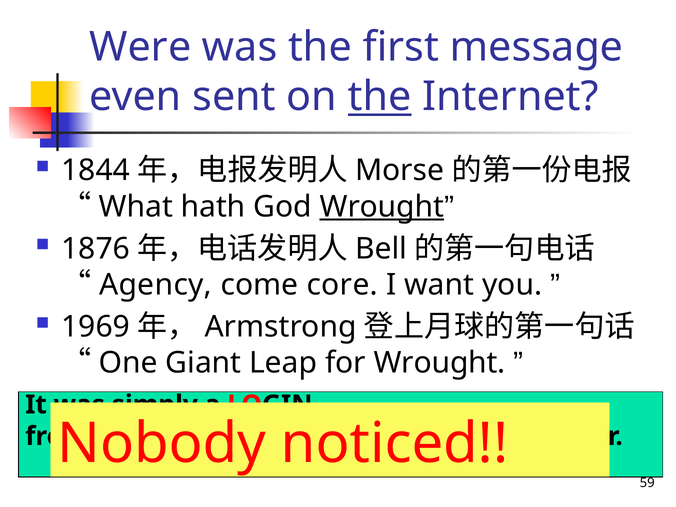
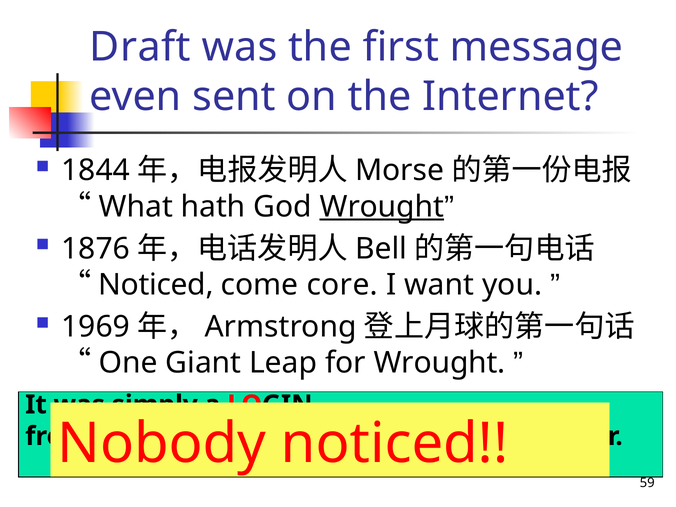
Were: Were -> Draft
the at (380, 97) underline: present -> none
Agency at (156, 285): Agency -> Noticed
